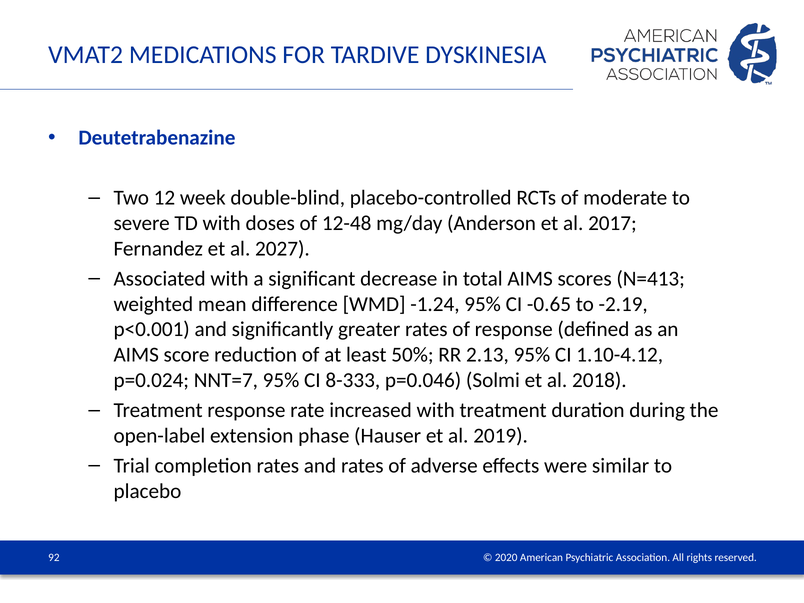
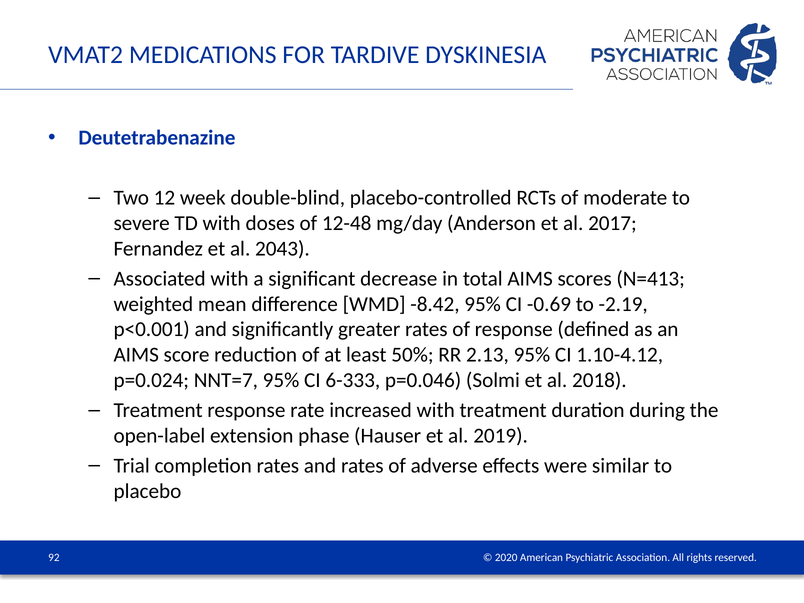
2027: 2027 -> 2043
-1.24: -1.24 -> -8.42
-0.65: -0.65 -> -0.69
8-333: 8-333 -> 6-333
